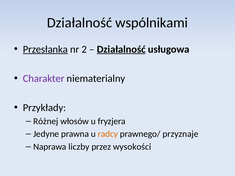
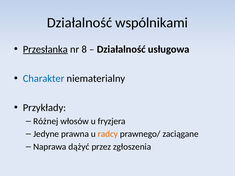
2: 2 -> 8
Działalność at (121, 49) underline: present -> none
Charakter colour: purple -> blue
przyznaje: przyznaje -> zaciągane
liczby: liczby -> dążyć
wysokości: wysokości -> zgłoszenia
